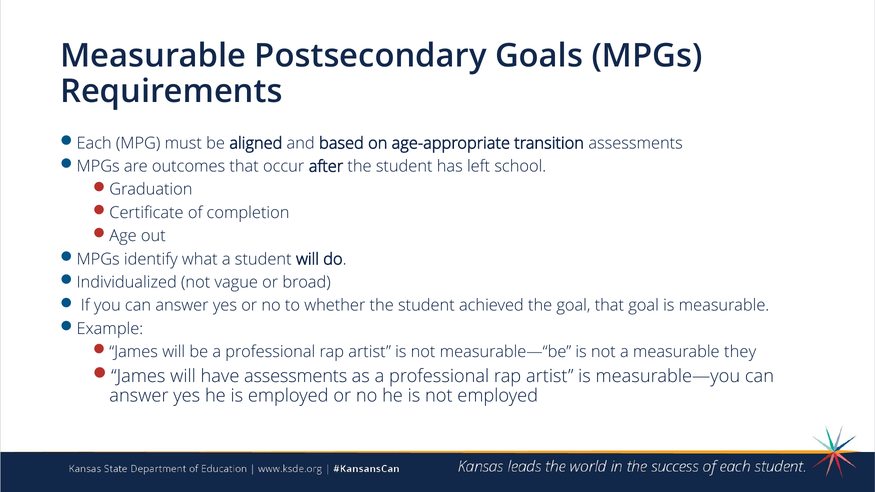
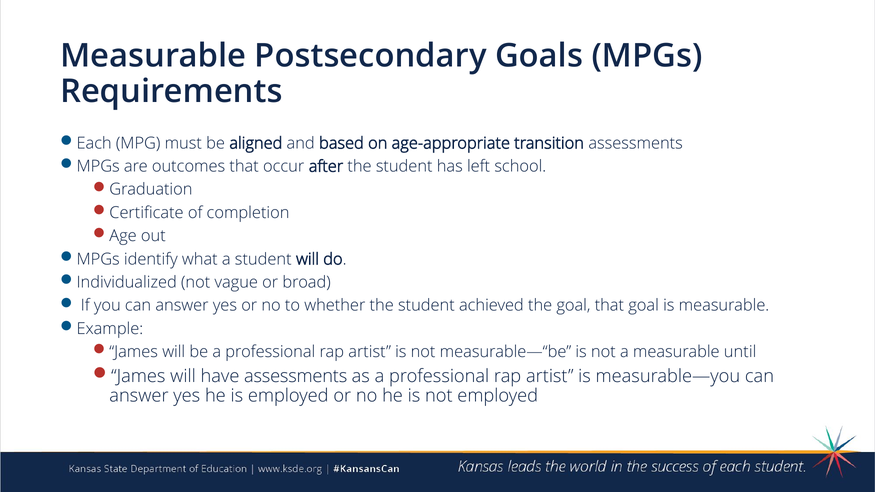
they: they -> until
